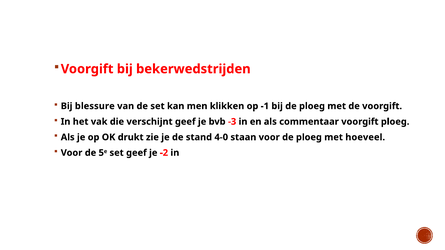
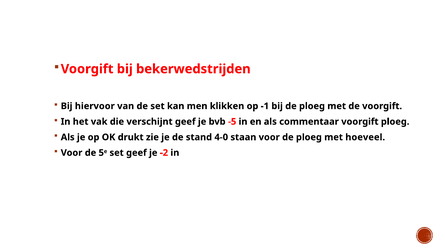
blessure: blessure -> hiervoor
-3: -3 -> -5
